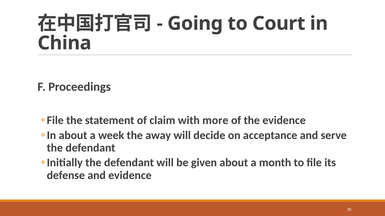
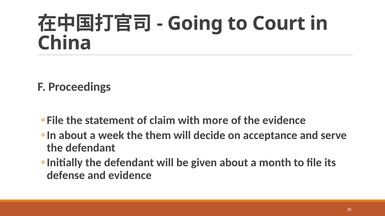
away: away -> them
